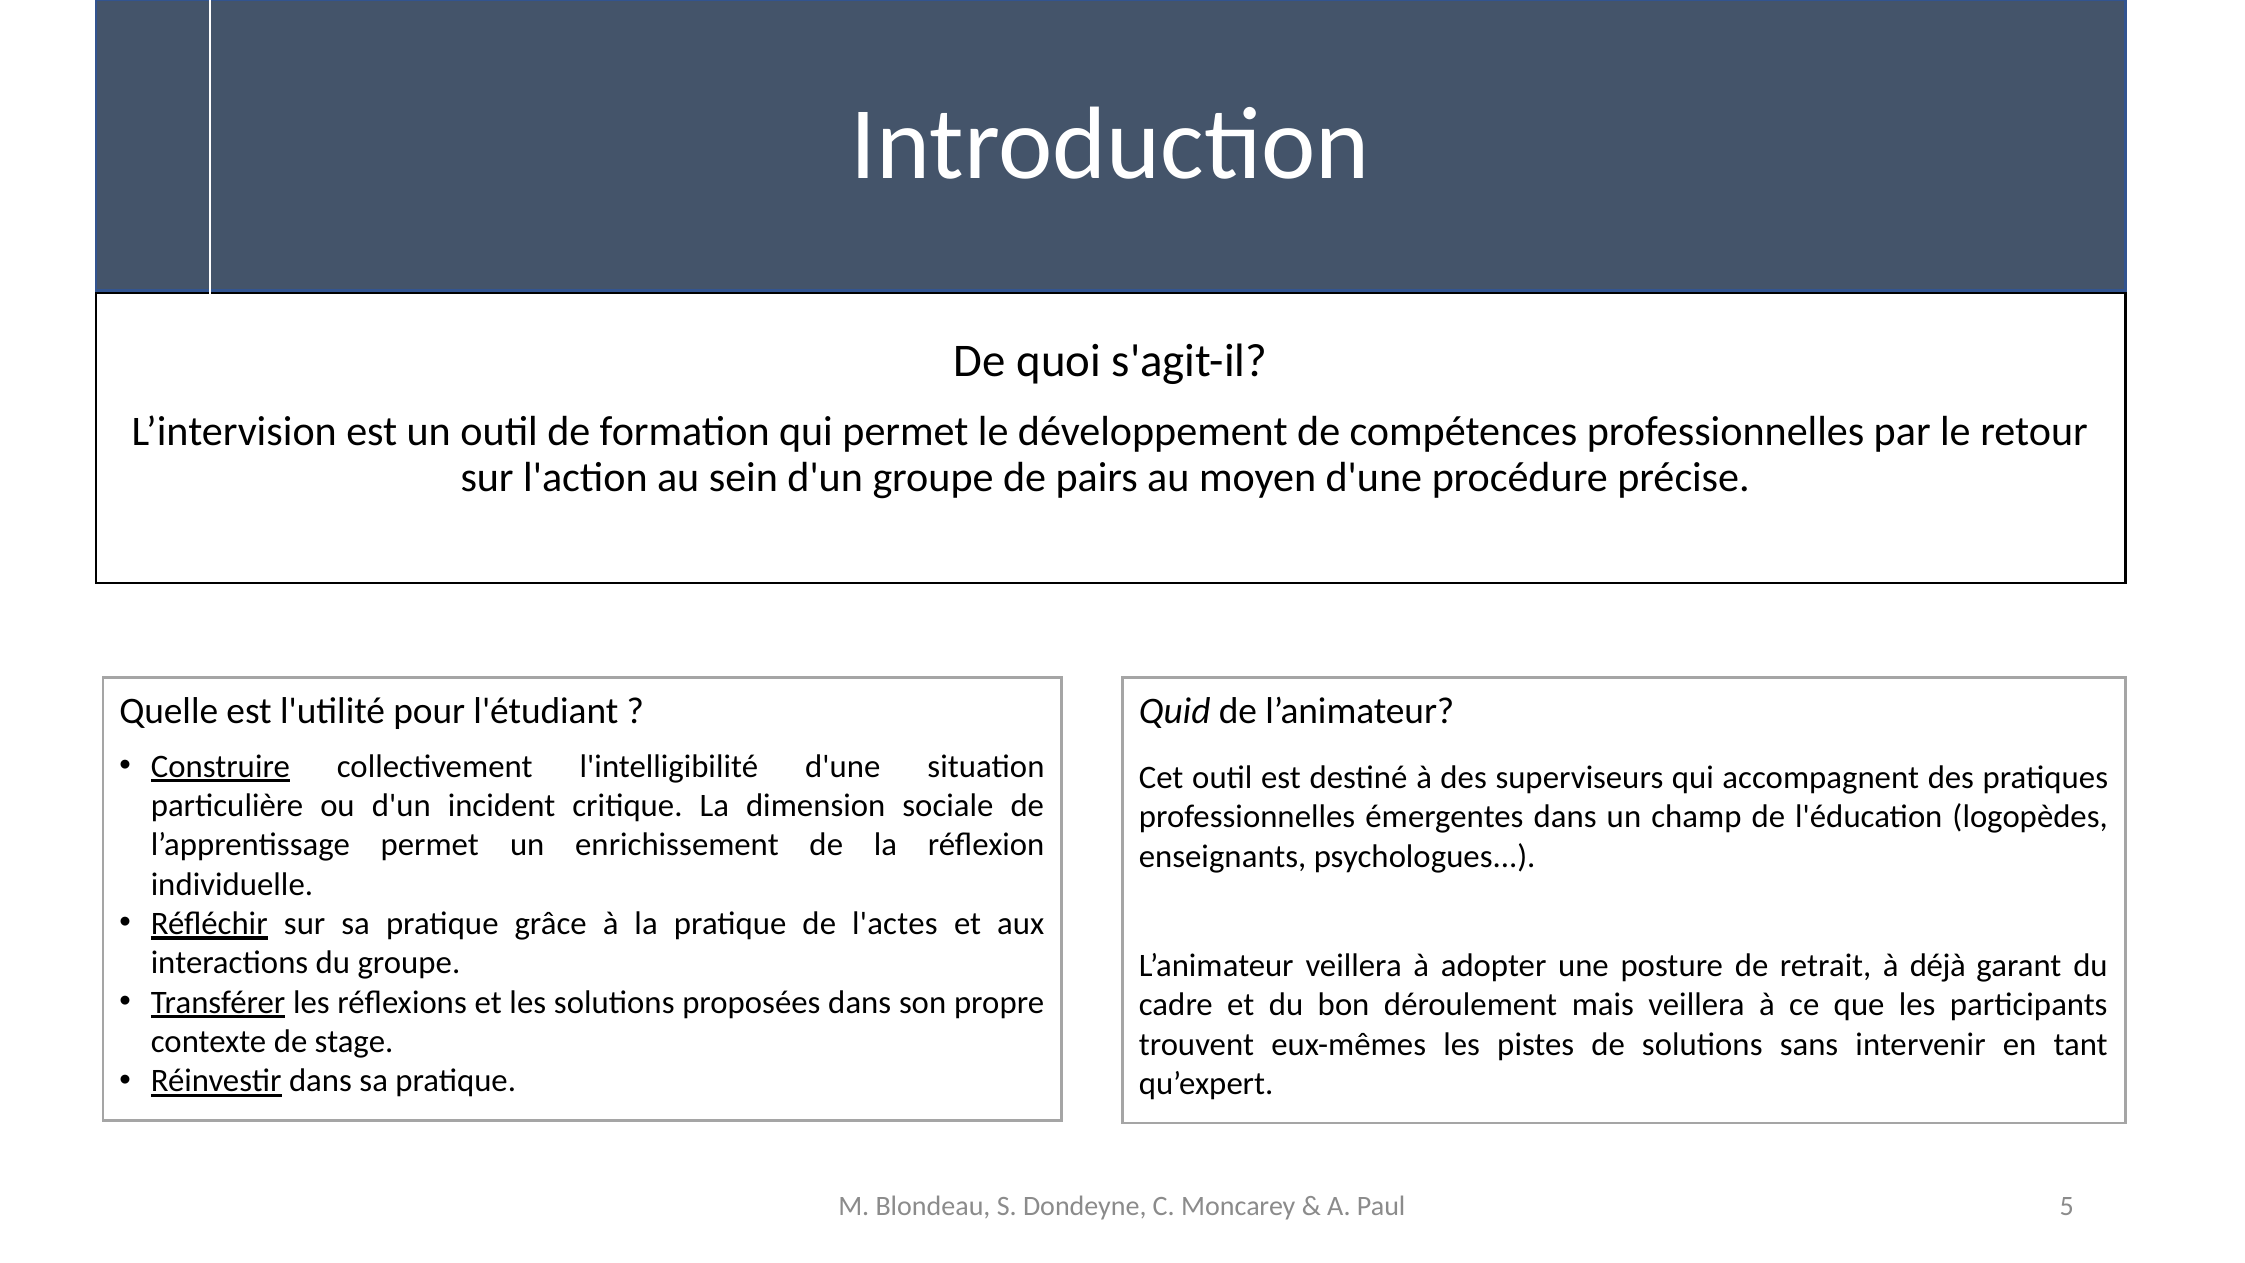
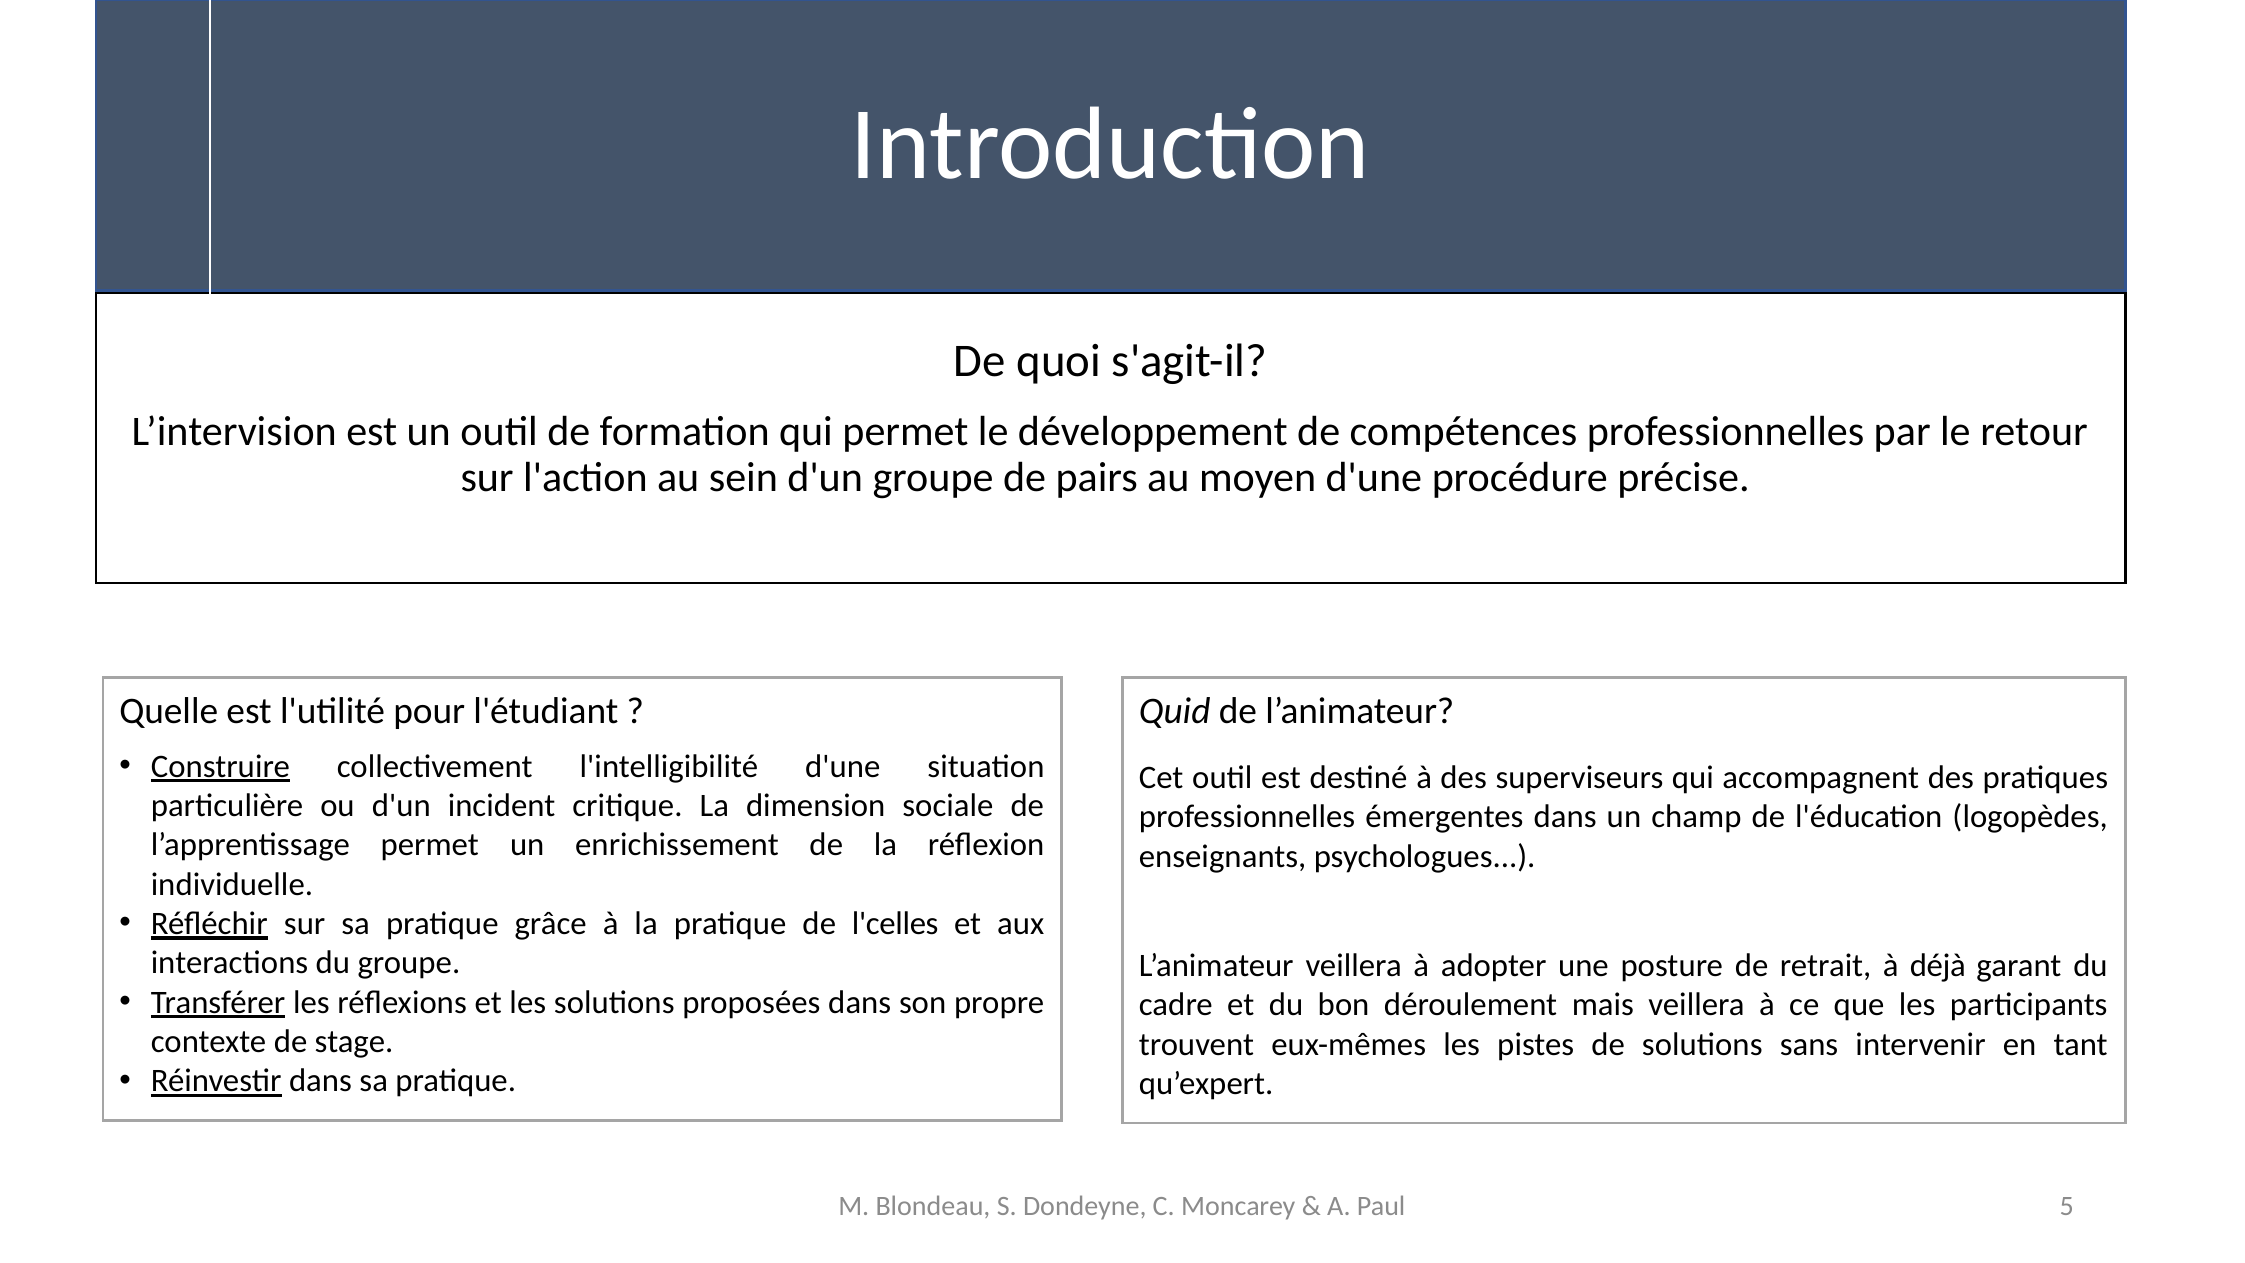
l'actes: l'actes -> l'celles
